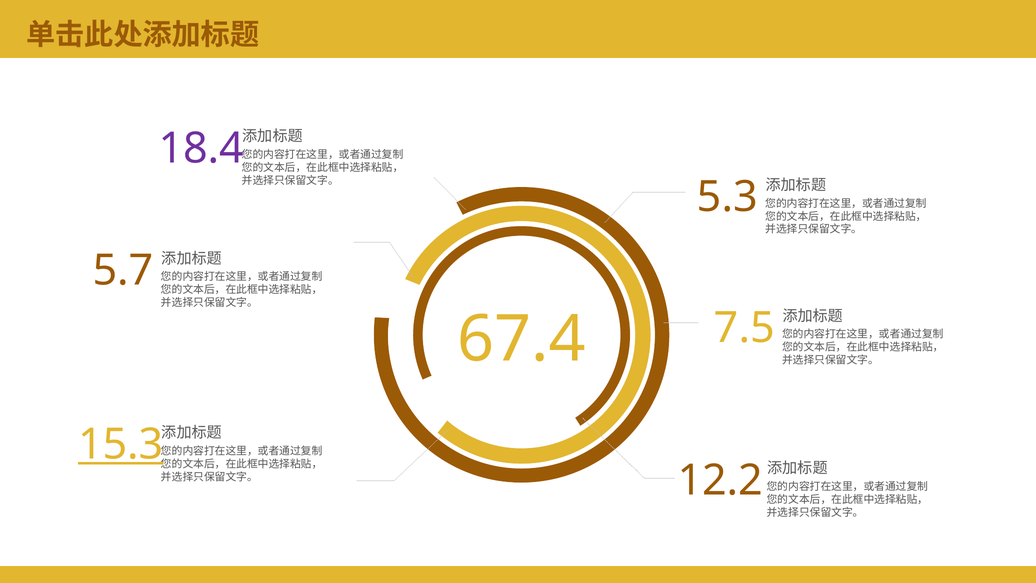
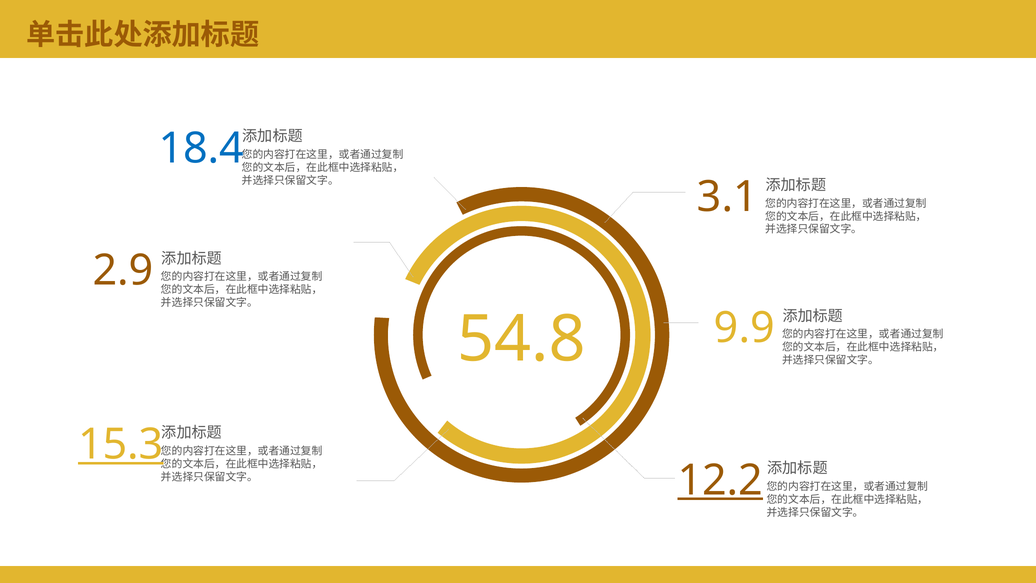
18.4 colour: purple -> blue
5.3: 5.3 -> 3.1
5.7: 5.7 -> 2.9
7.5: 7.5 -> 9.9
67.4: 67.4 -> 54.8
12.2 underline: none -> present
